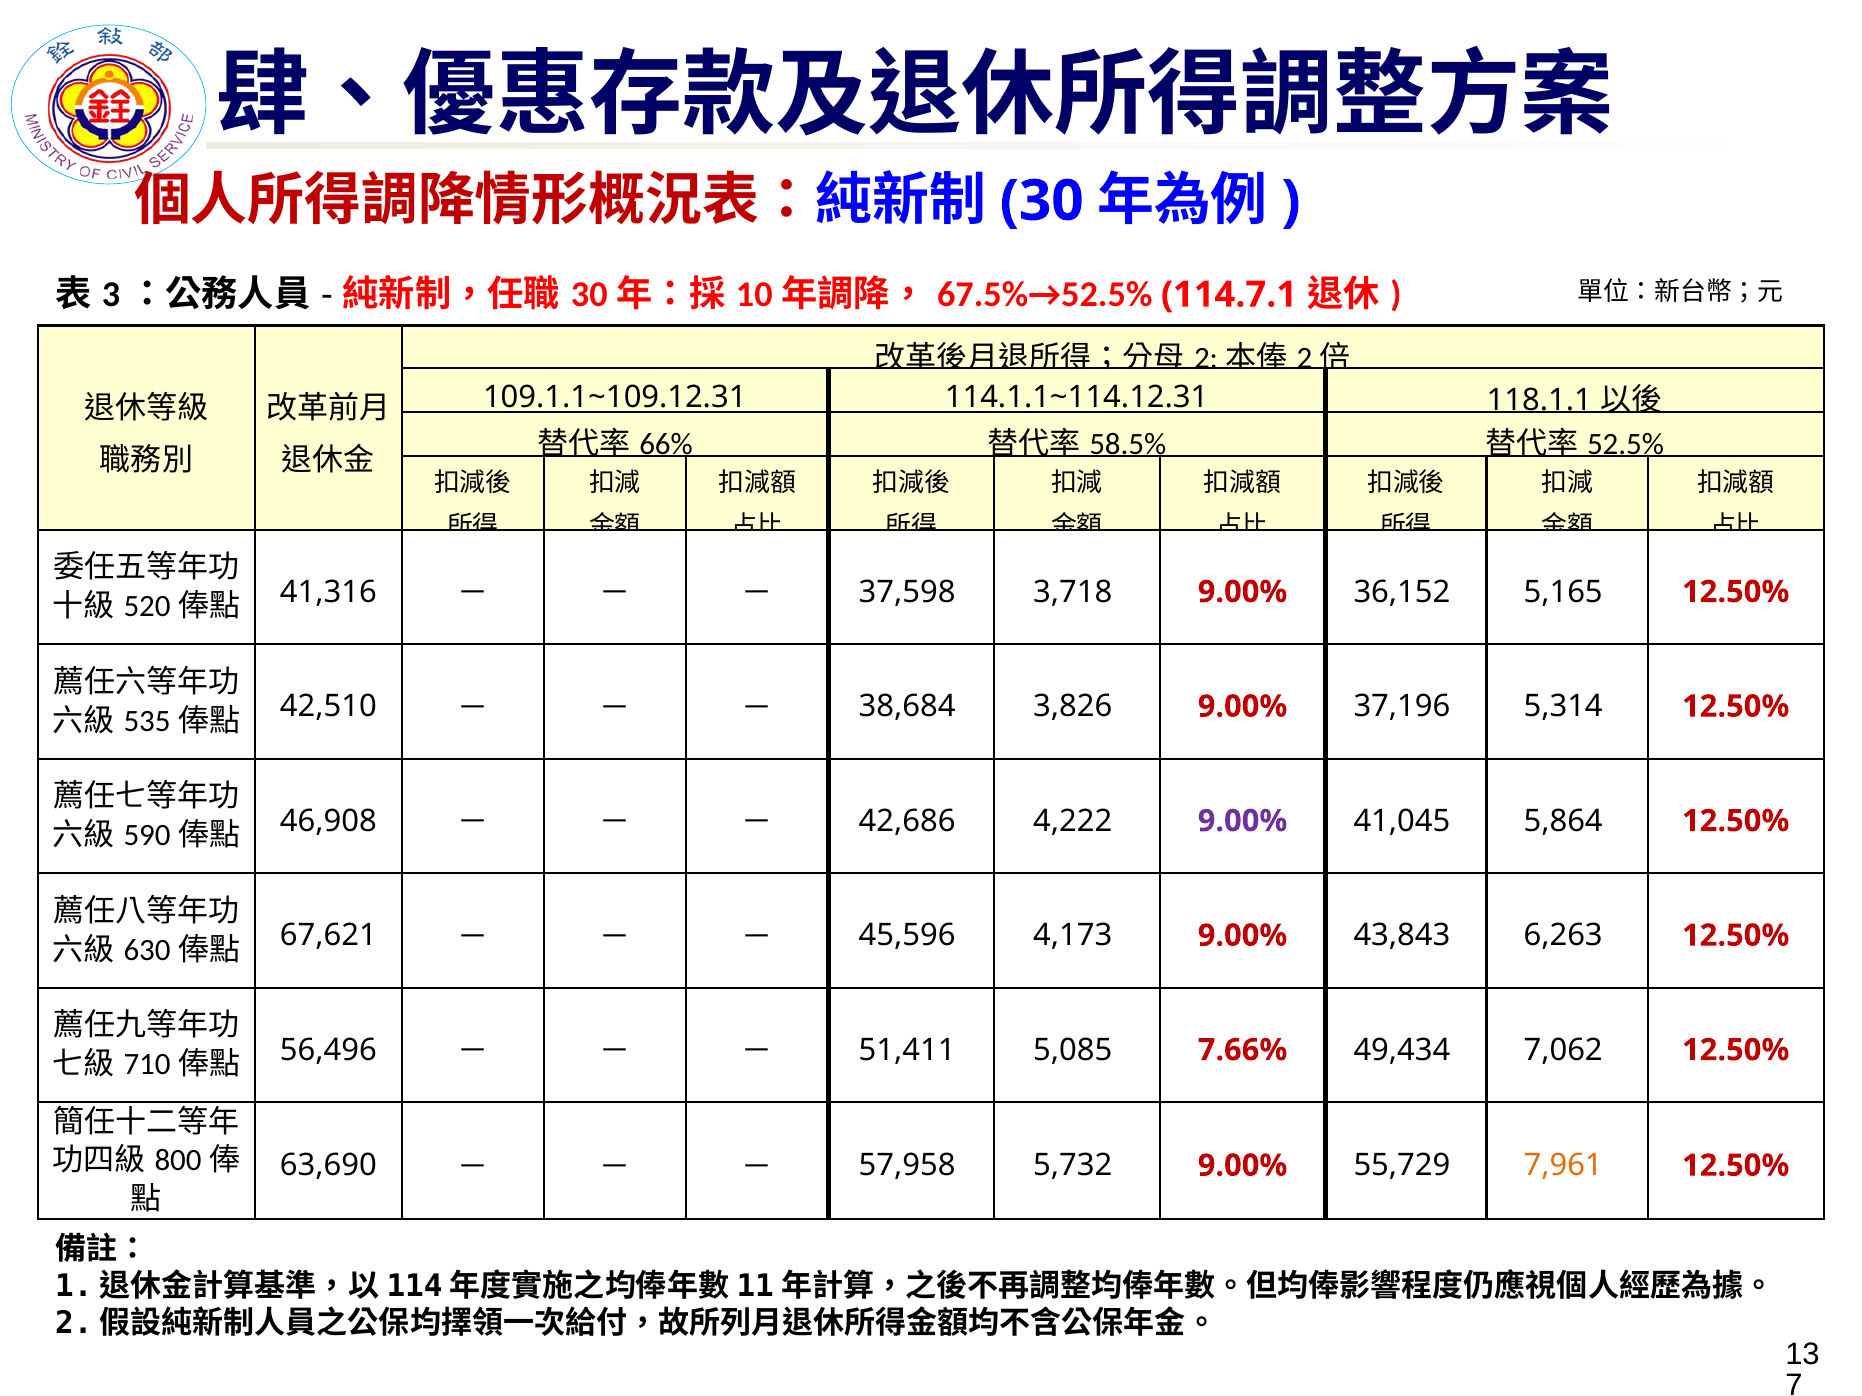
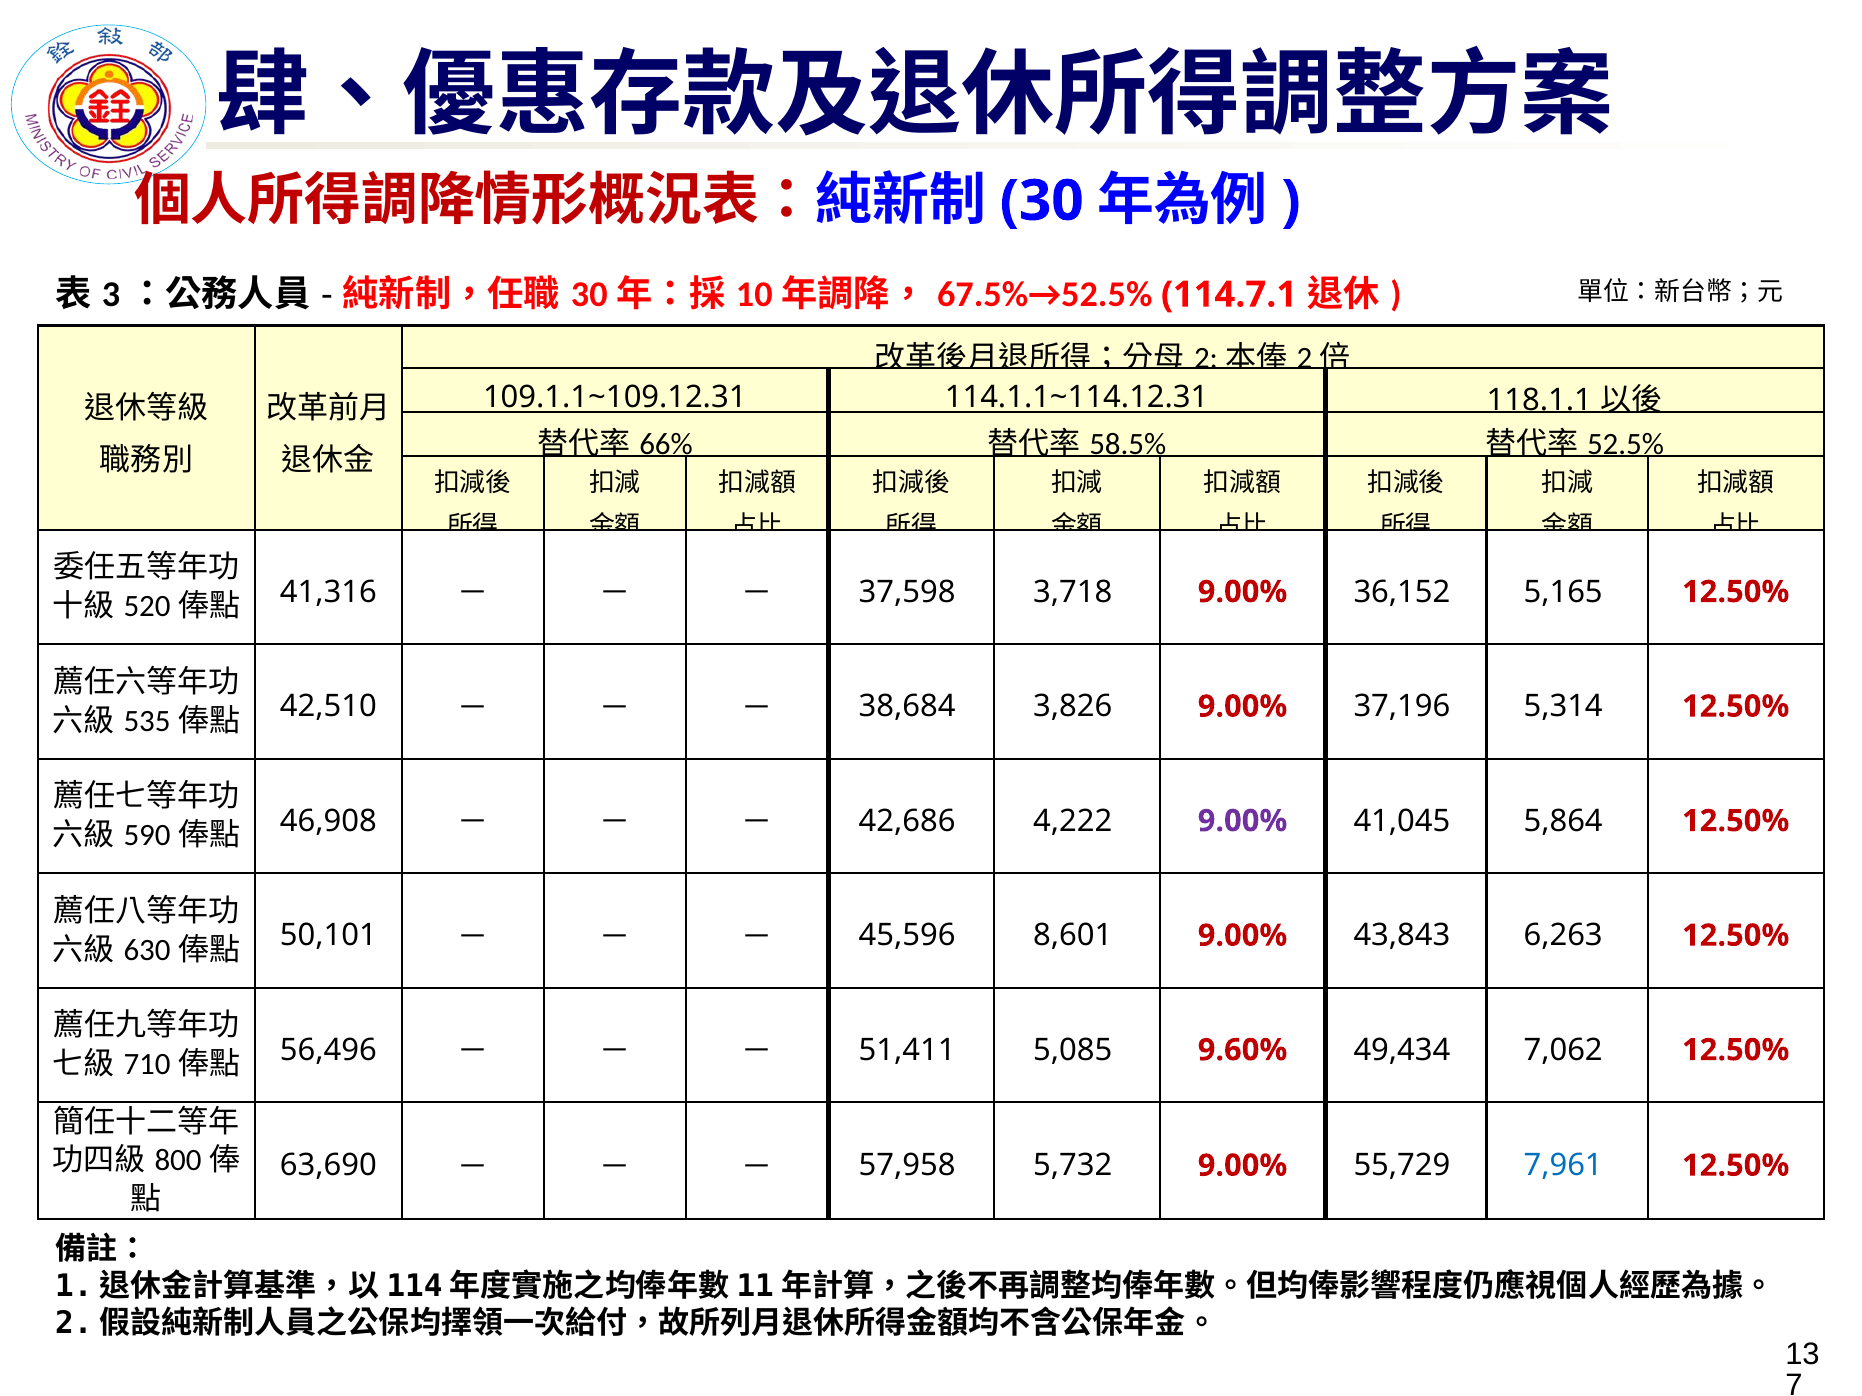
67,621: 67,621 -> 50,101
4,173: 4,173 -> 8,601
7.66%: 7.66% -> 9.60%
7,961 colour: orange -> blue
